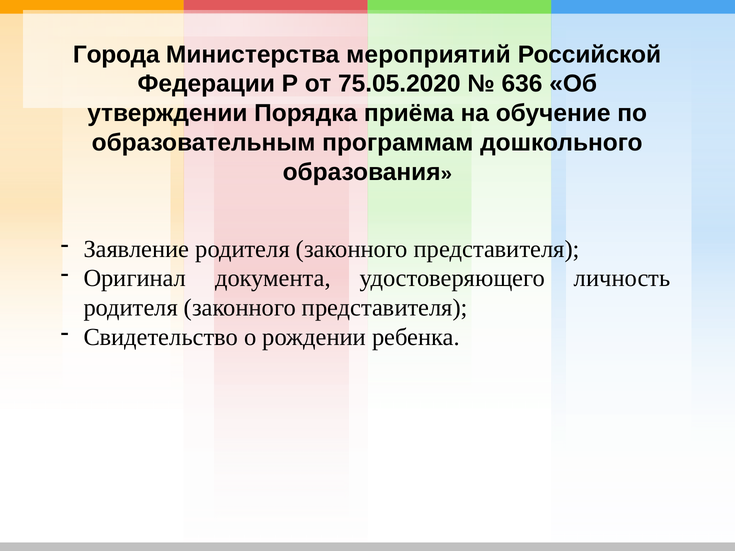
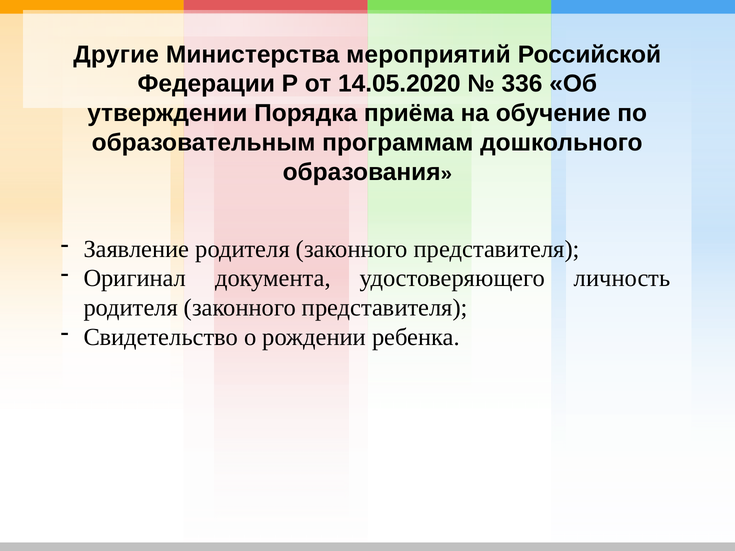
Города: Города -> Другие
75.05.2020: 75.05.2020 -> 14.05.2020
636: 636 -> 336
